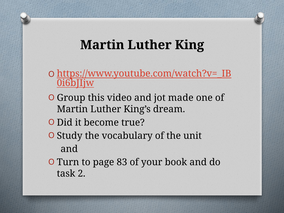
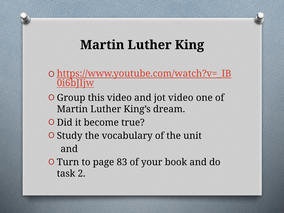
jot made: made -> video
